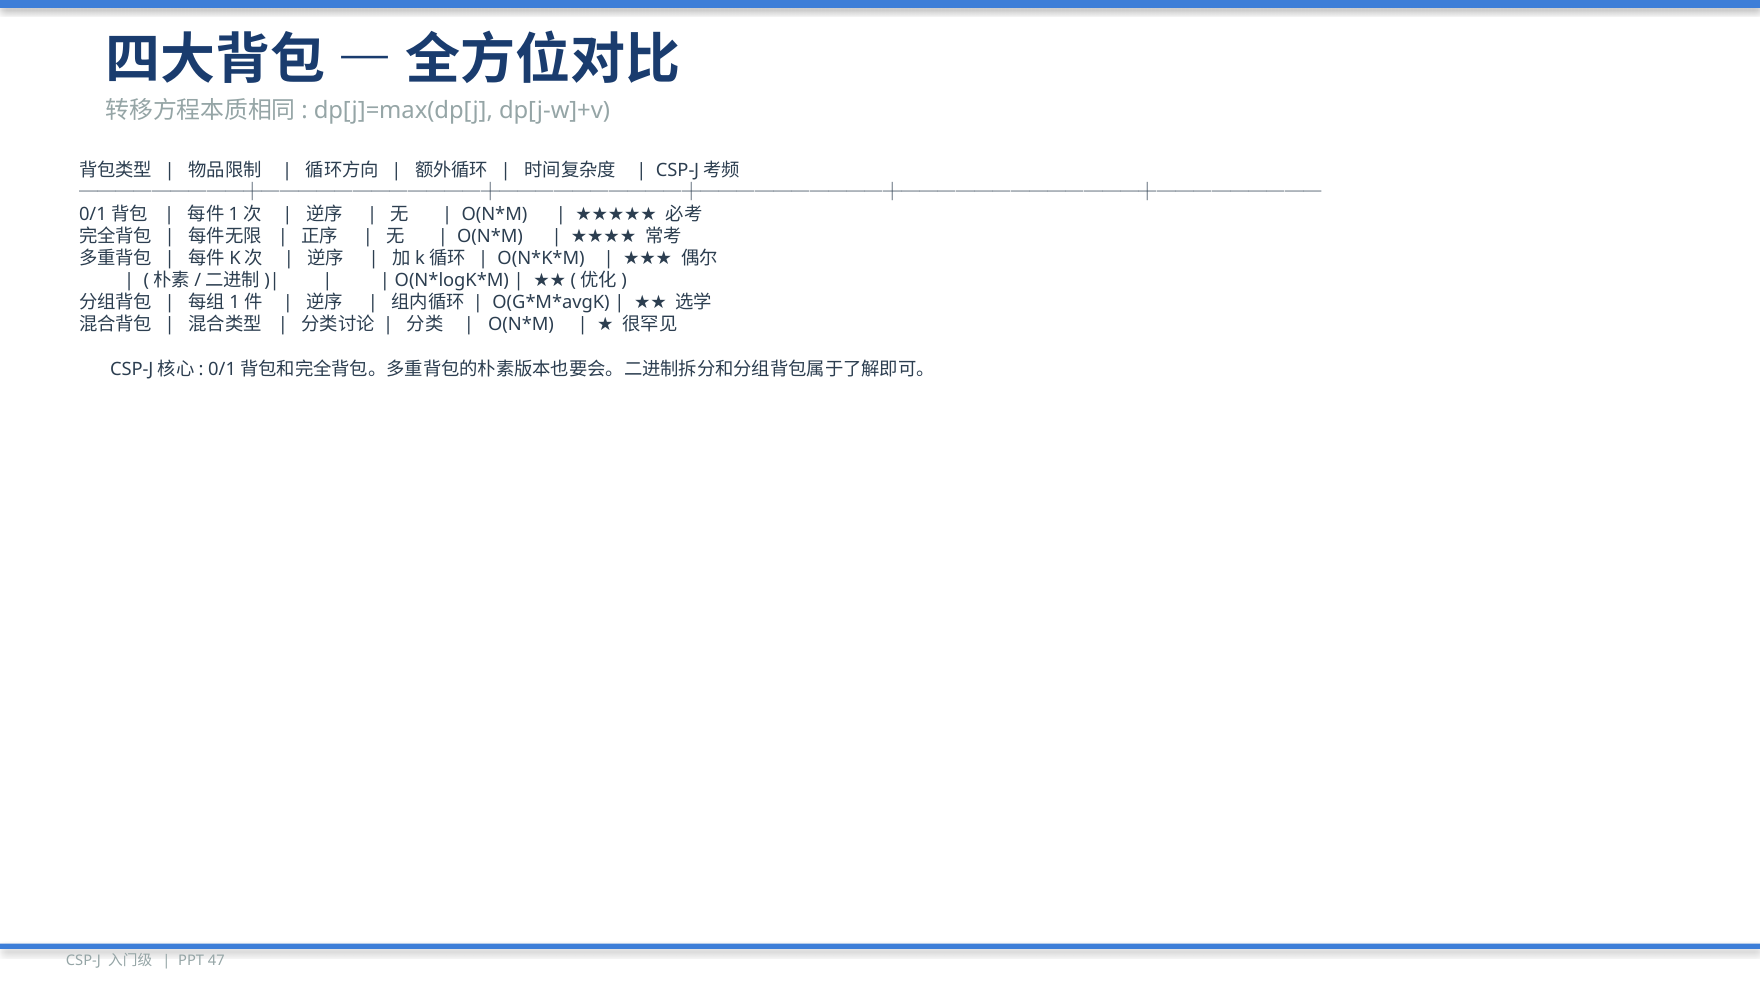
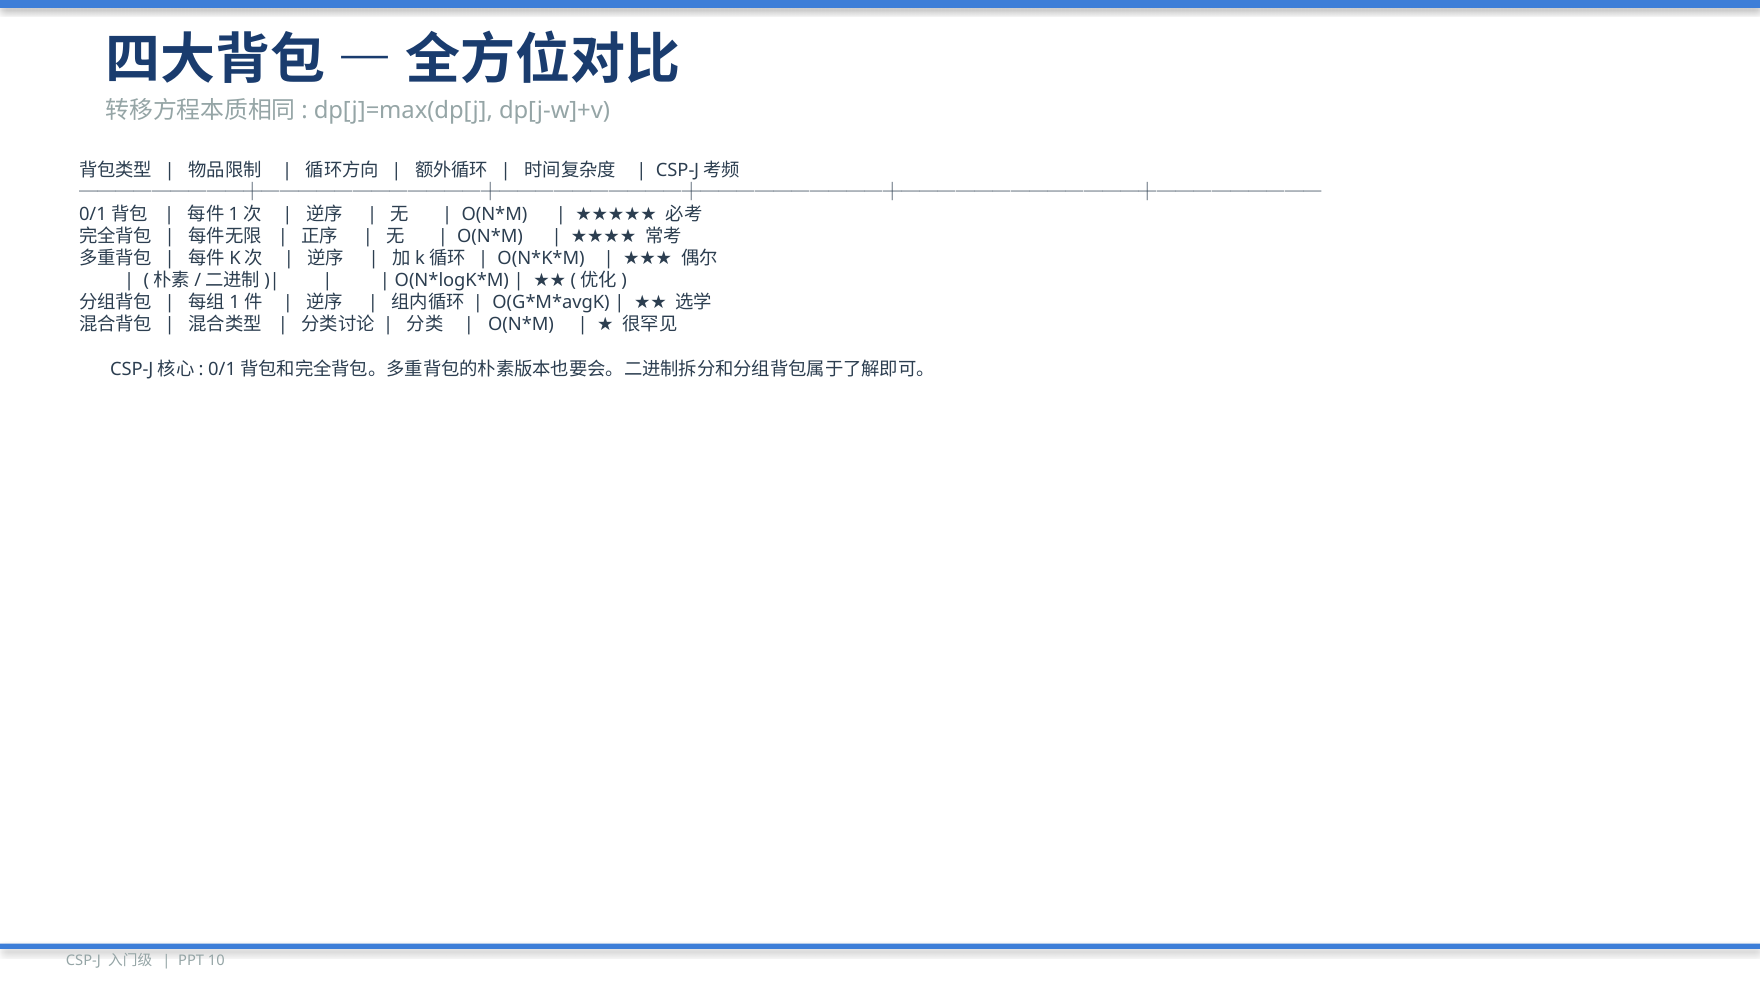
47: 47 -> 10
